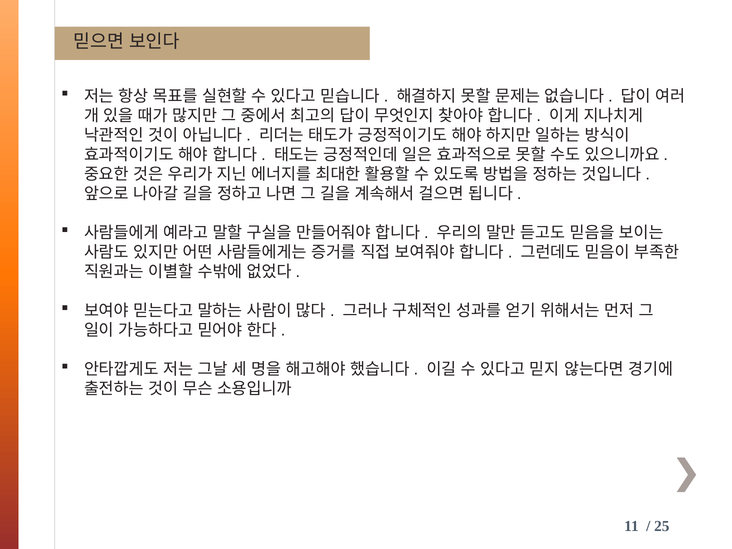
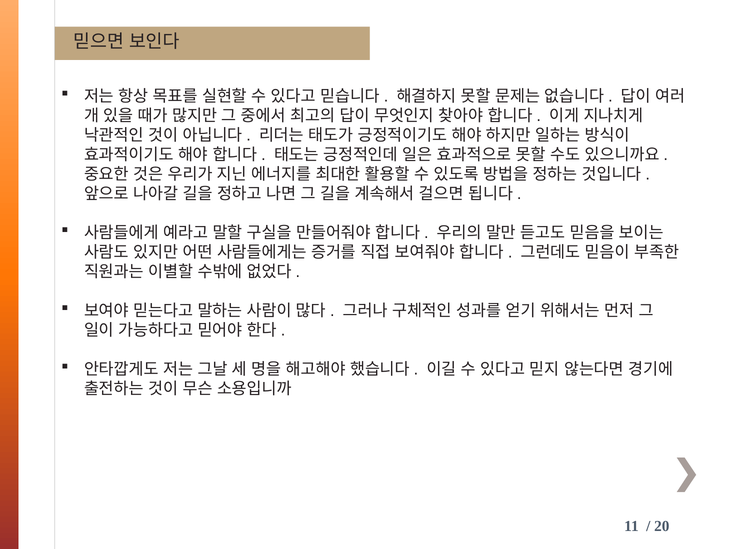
25: 25 -> 20
